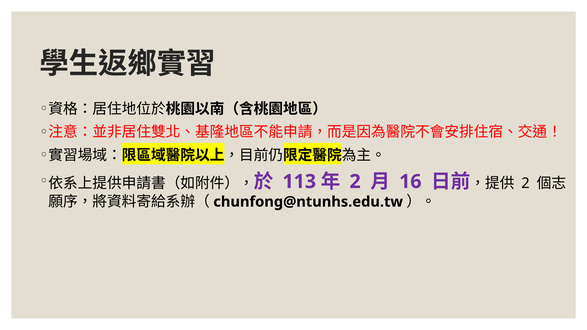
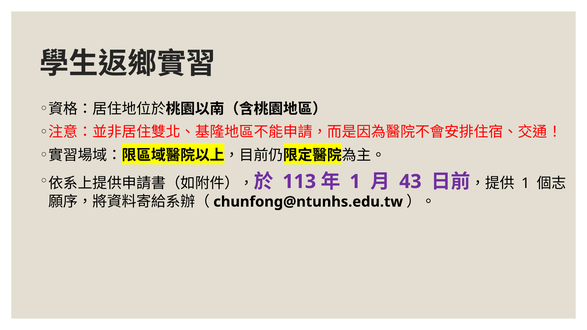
2 at (355, 182): 2 -> 1
16: 16 -> 43
2 at (525, 183): 2 -> 1
